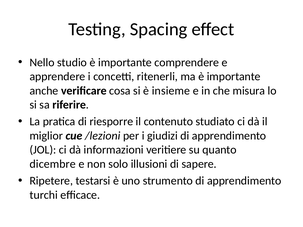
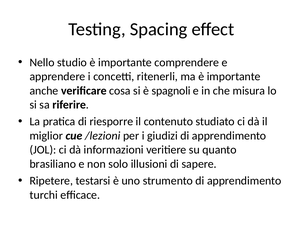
insieme: insieme -> spagnoli
dicembre: dicembre -> brasiliano
